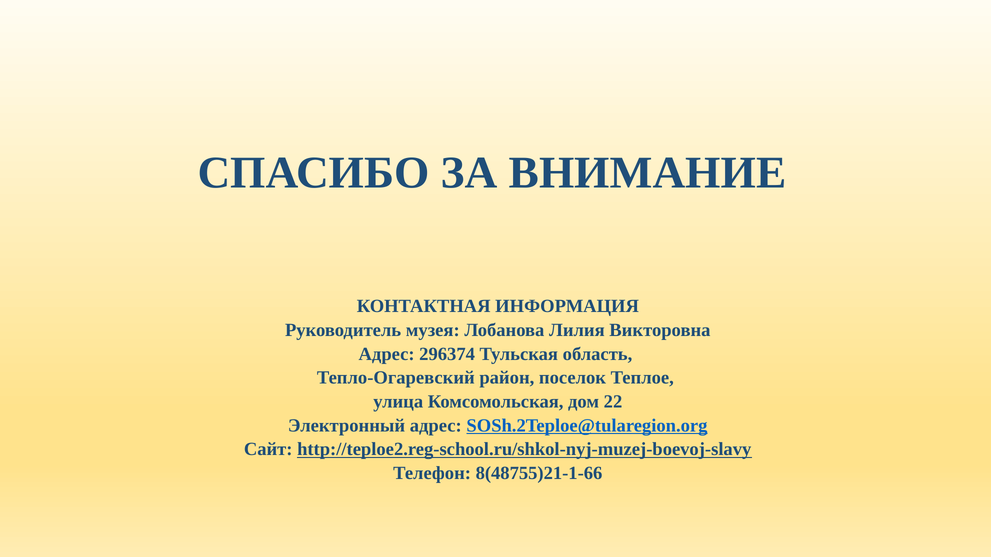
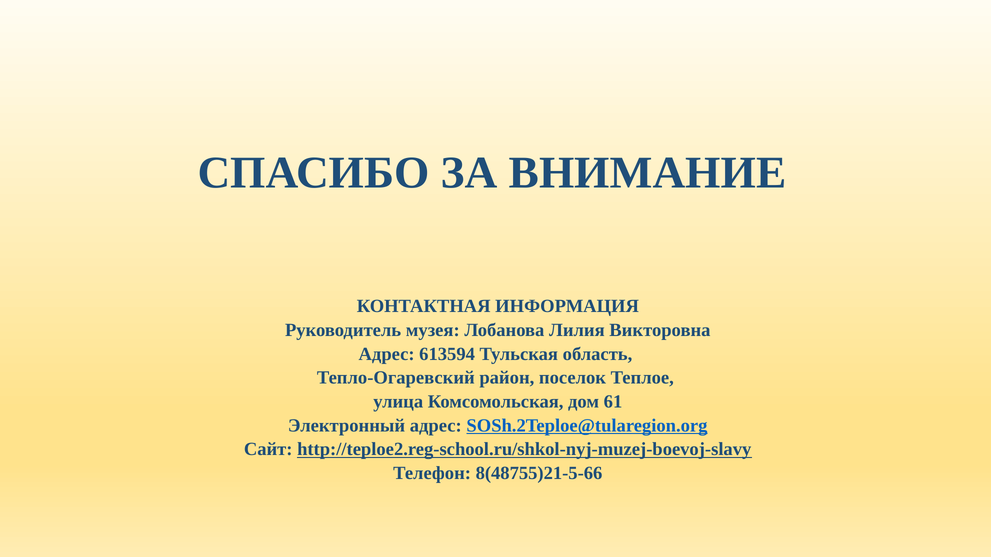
296374: 296374 -> 613594
22: 22 -> 61
8(48755)21-1-66: 8(48755)21-1-66 -> 8(48755)21-5-66
